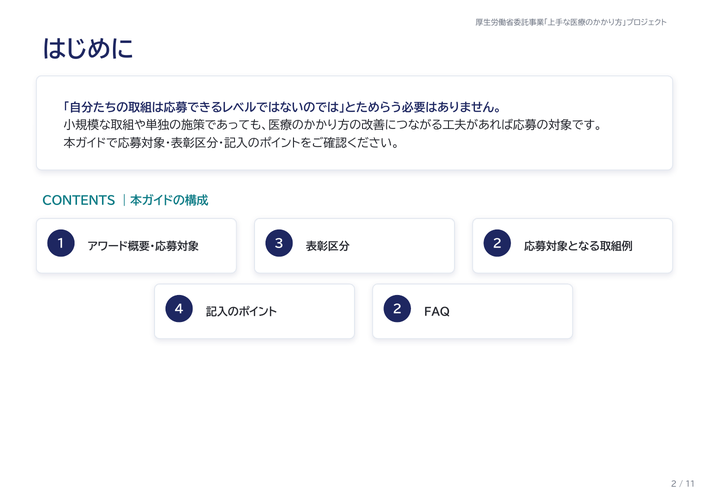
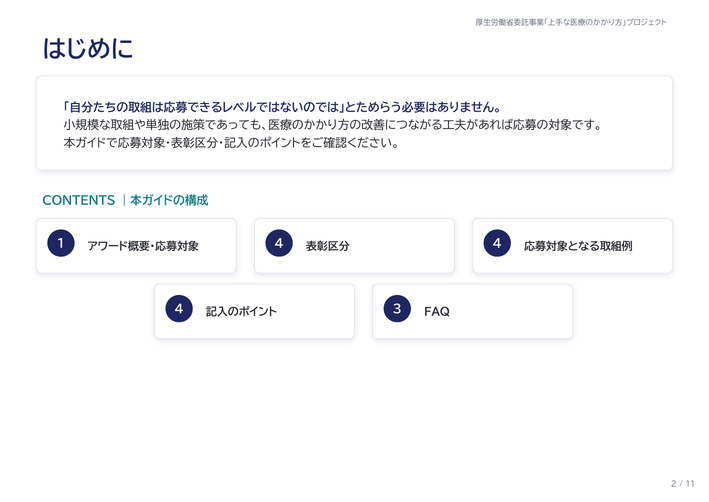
3 at (279, 244): 3 -> 4
2 at (497, 244): 2 -> 4
2 at (397, 309): 2 -> 3
